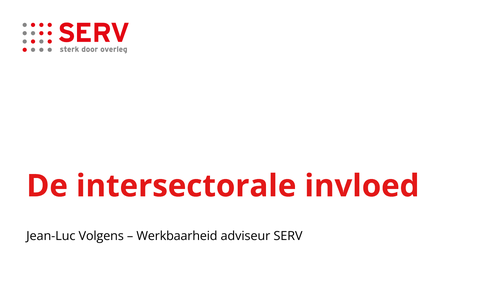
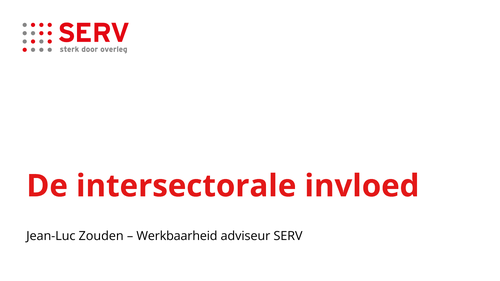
Volgens: Volgens -> Zouden
